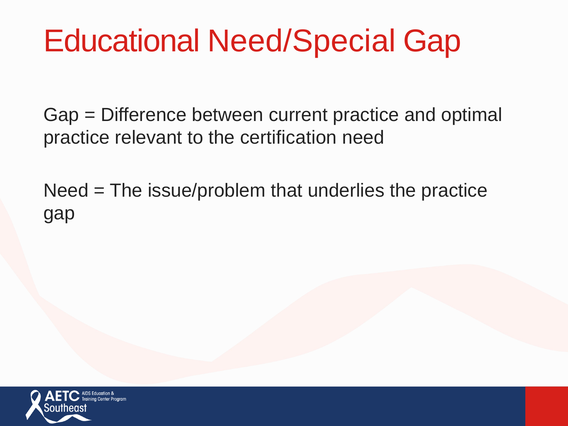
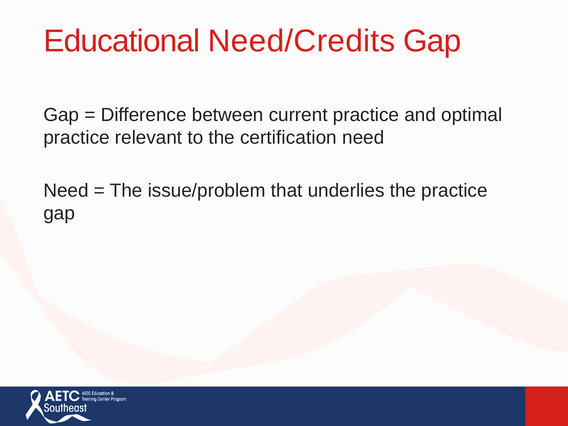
Need/Special: Need/Special -> Need/Credits
